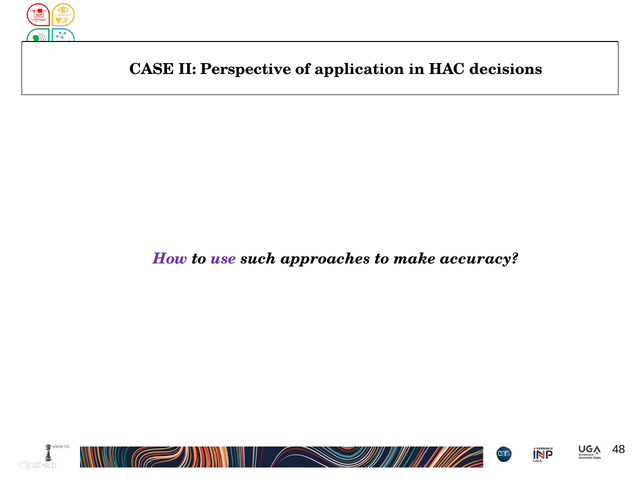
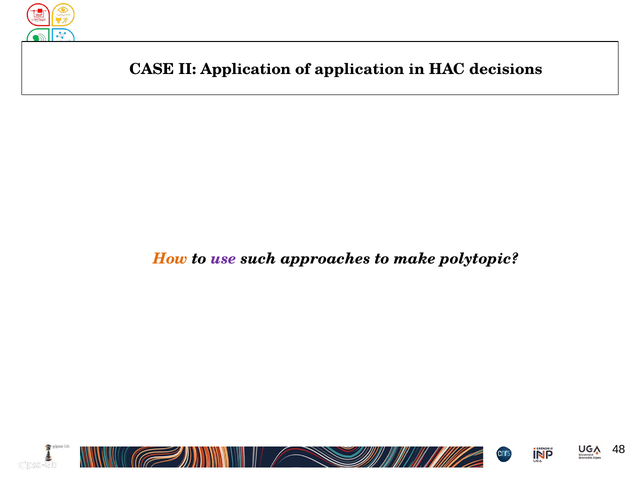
II Perspective: Perspective -> Application
How colour: purple -> orange
accuracy: accuracy -> polytopic
